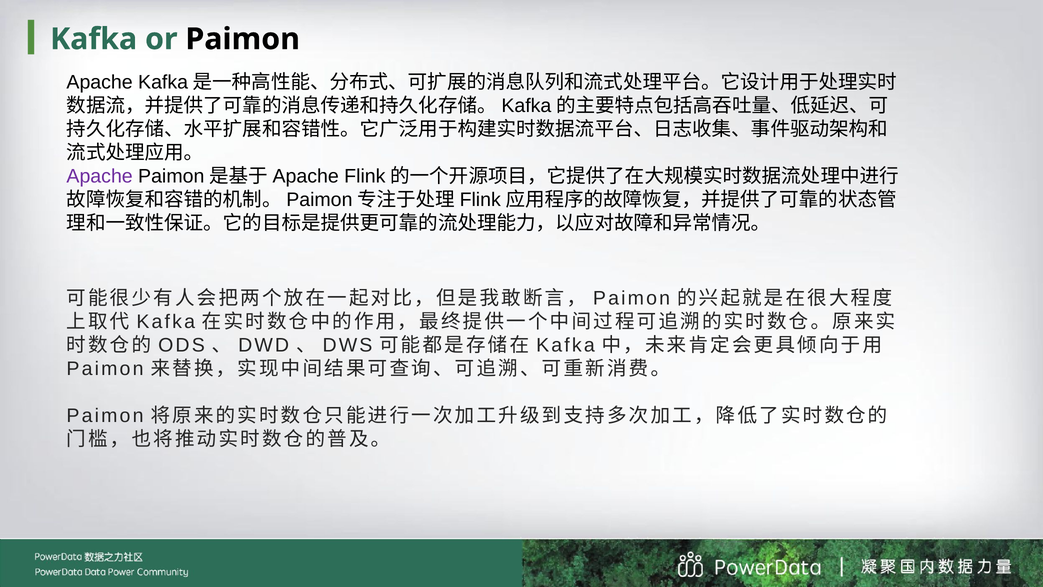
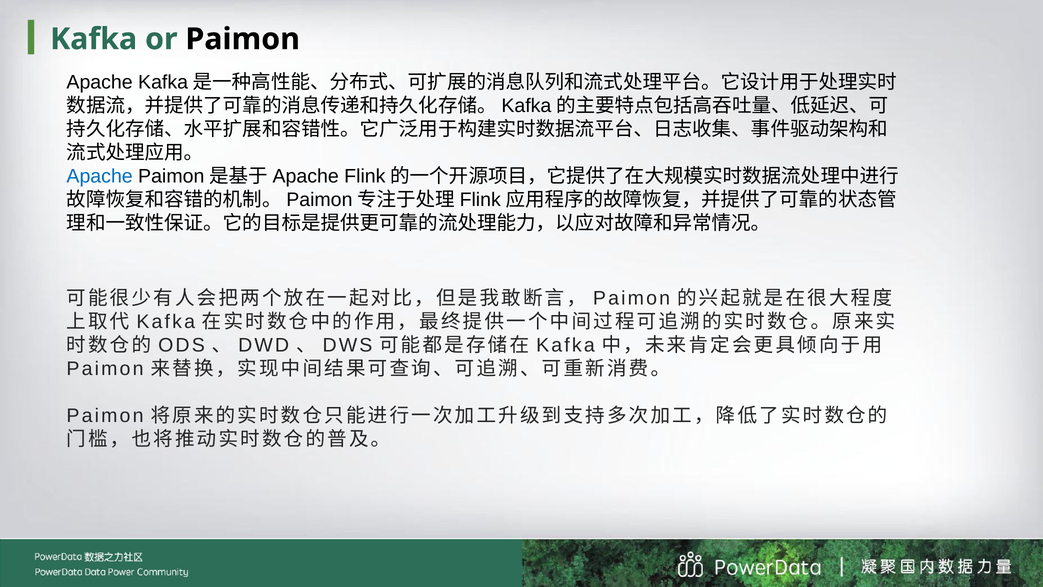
Apache at (100, 176) colour: purple -> blue
